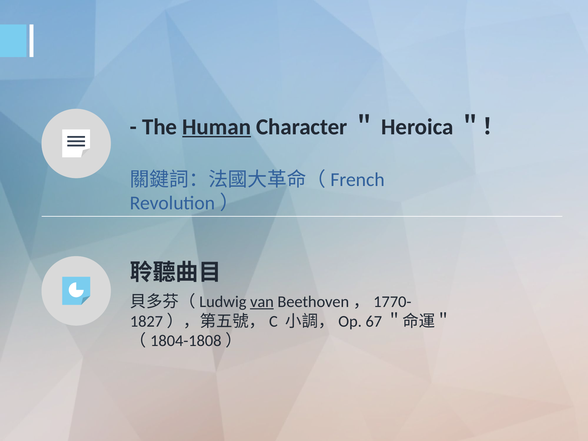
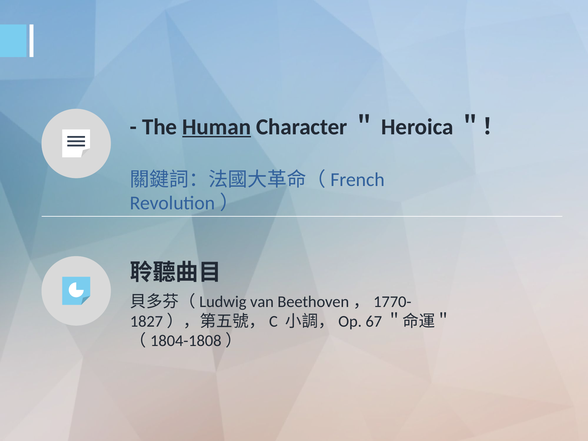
van underline: present -> none
